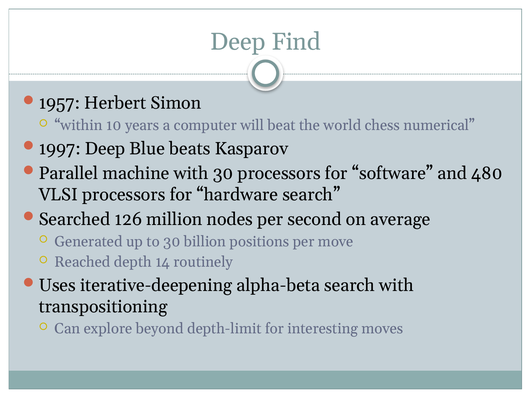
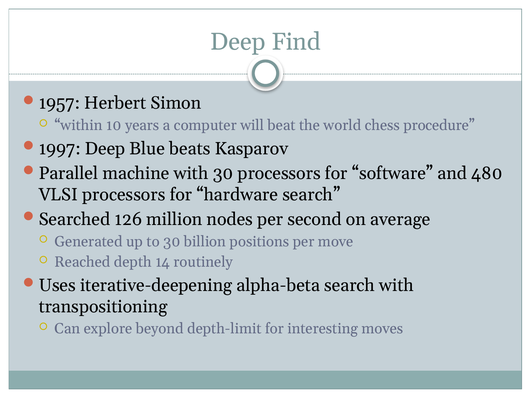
numerical: numerical -> procedure
